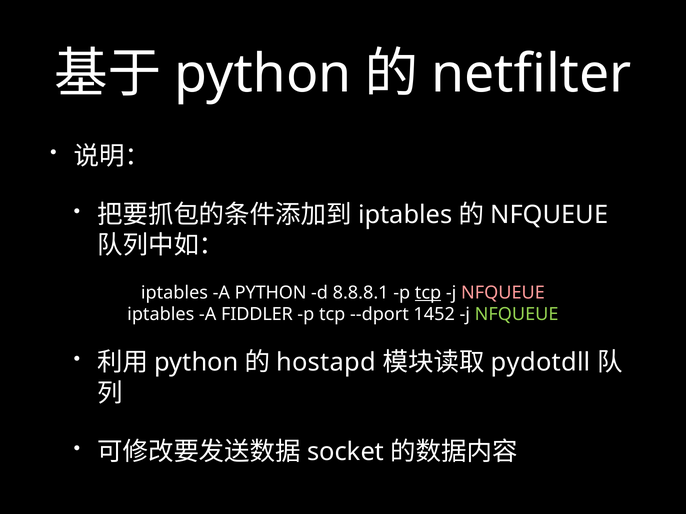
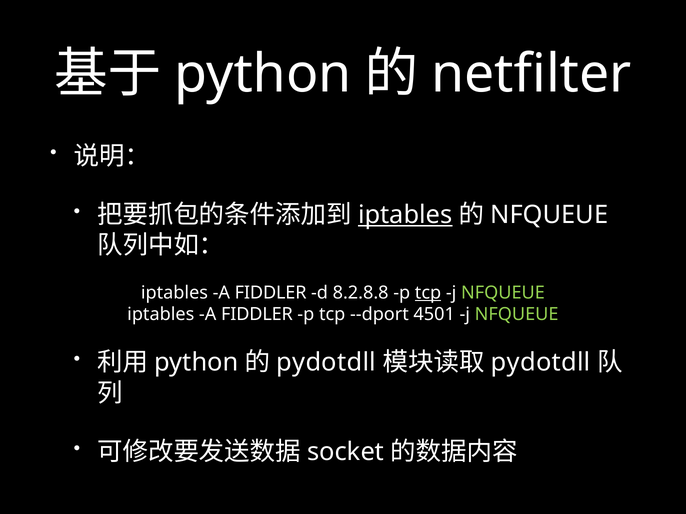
iptables at (405, 215) underline: none -> present
PYTHON at (271, 293): PYTHON -> FIDDLER
8.8.8.1: 8.8.8.1 -> 8.2.8.8
NFQUEUE at (503, 293) colour: pink -> light green
1452: 1452 -> 4501
hostapd at (326, 363): hostapd -> pydotdll
